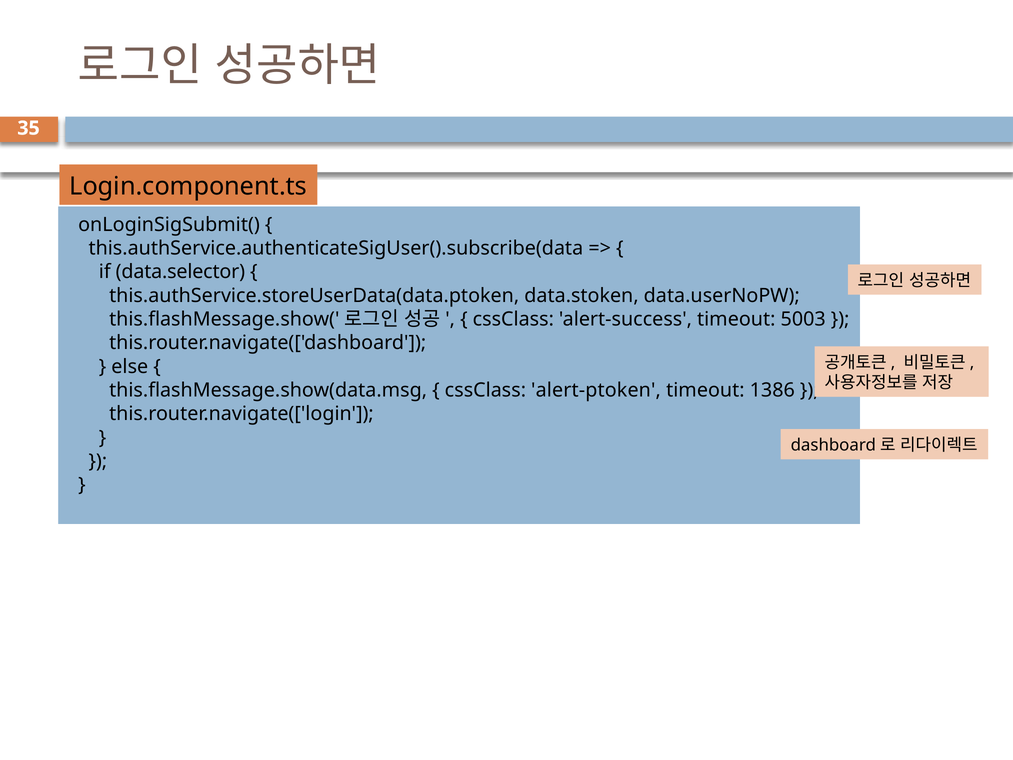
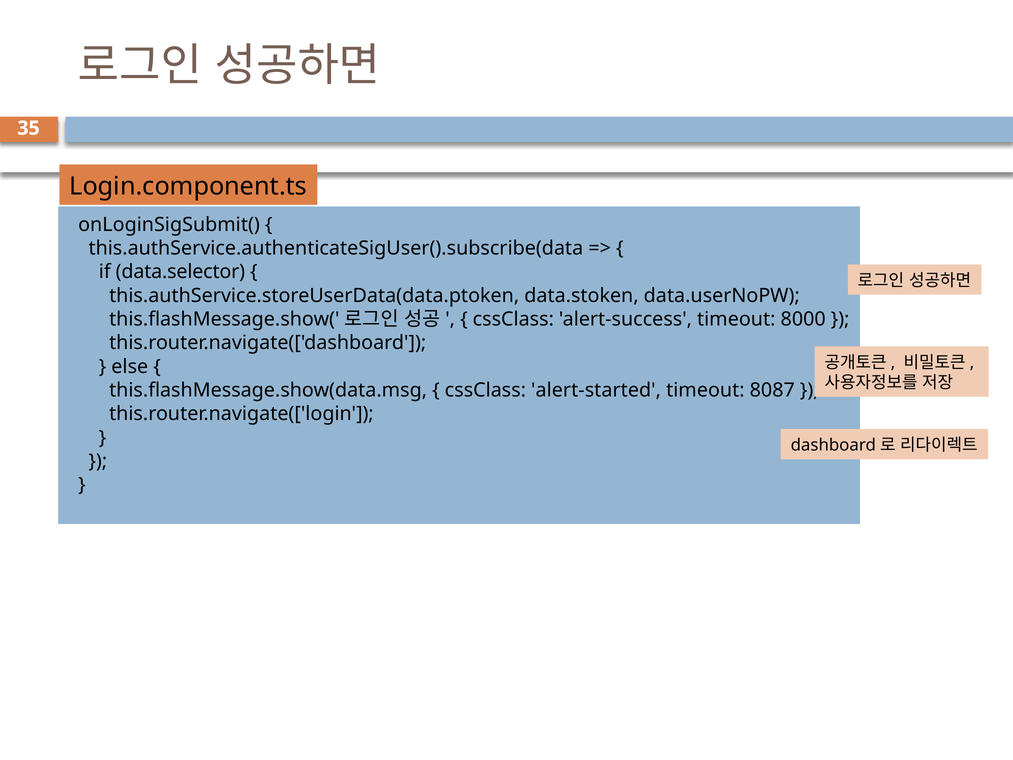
5003: 5003 -> 8000
alert-ptoken: alert-ptoken -> alert-started
1386: 1386 -> 8087
